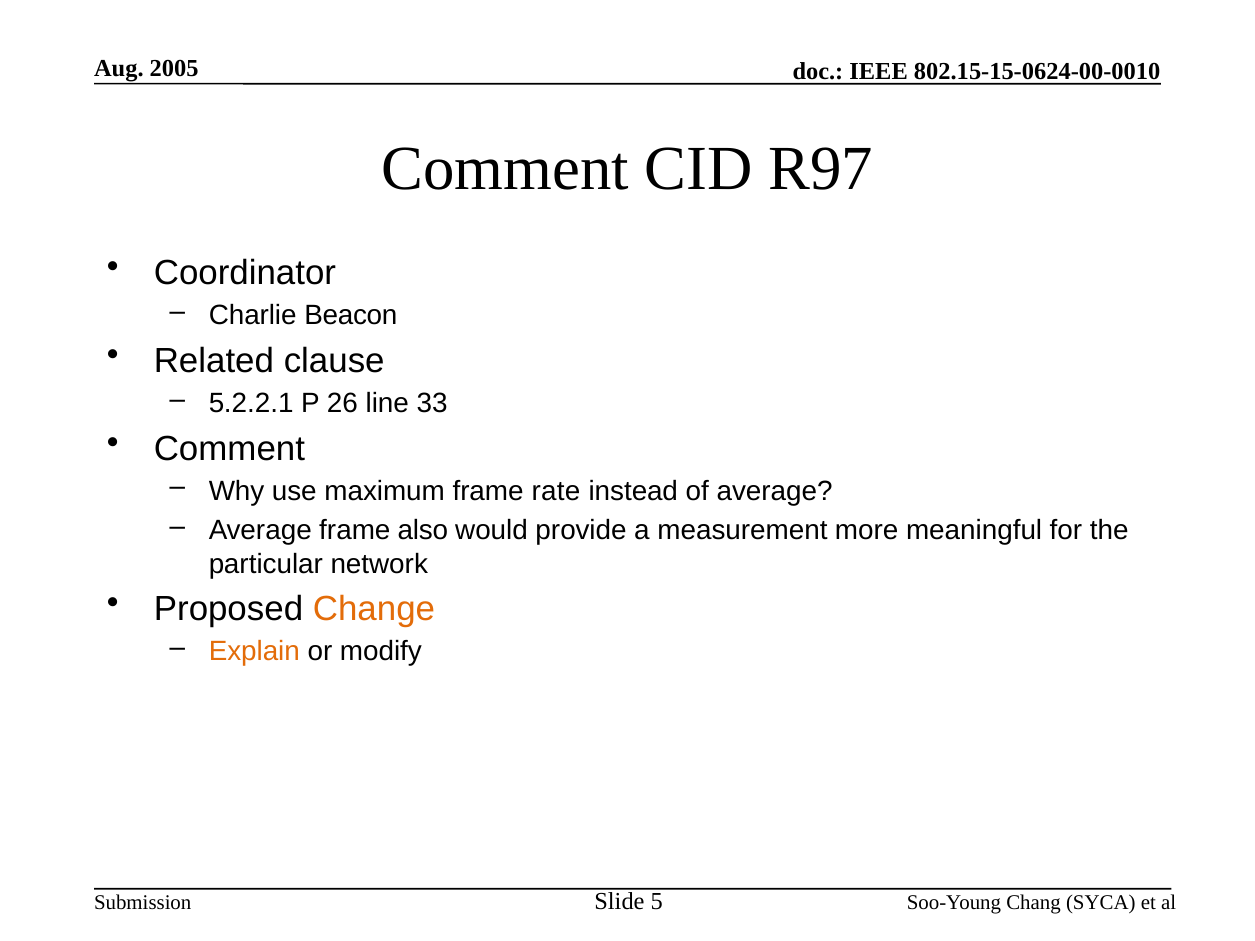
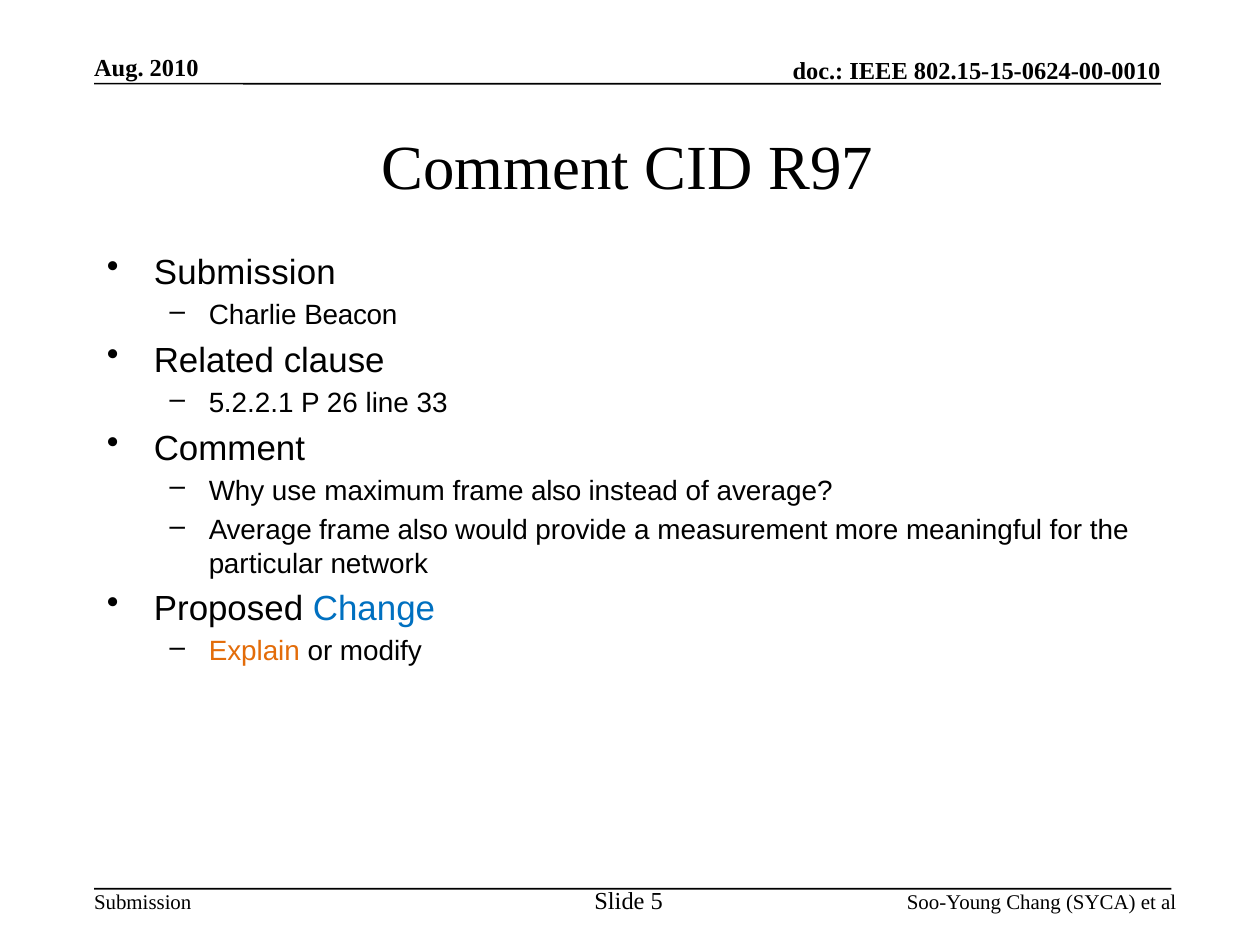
2005: 2005 -> 2010
Coordinator at (245, 273): Coordinator -> Submission
maximum frame rate: rate -> also
Change colour: orange -> blue
